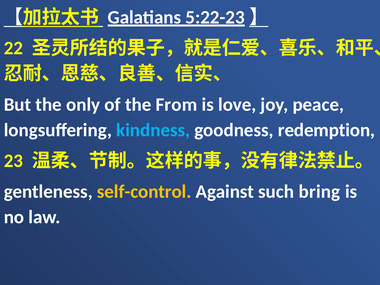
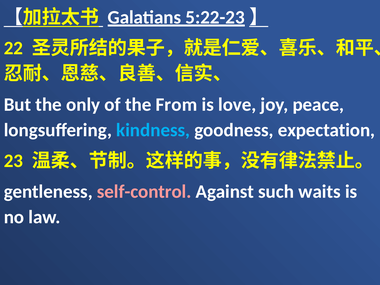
redemption: redemption -> expectation
self-control colour: yellow -> pink
bring: bring -> waits
